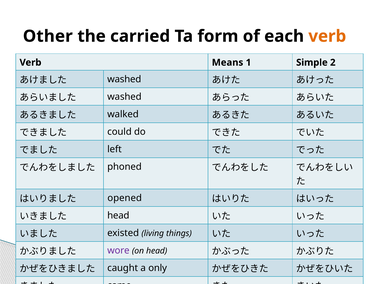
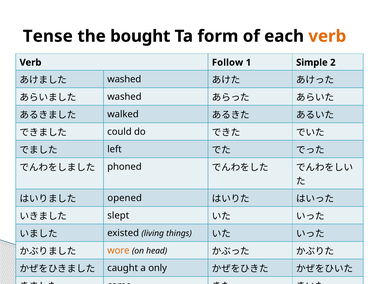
Other: Other -> Tense
carried: carried -> bought
Means: Means -> Follow
head at (118, 216): head -> slept
wore colour: purple -> orange
